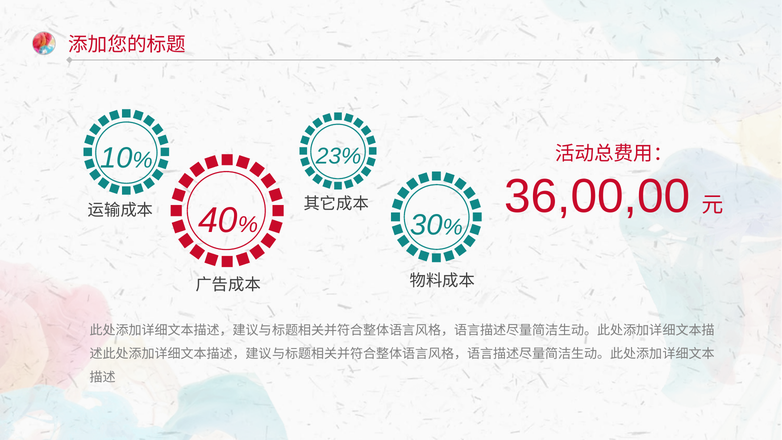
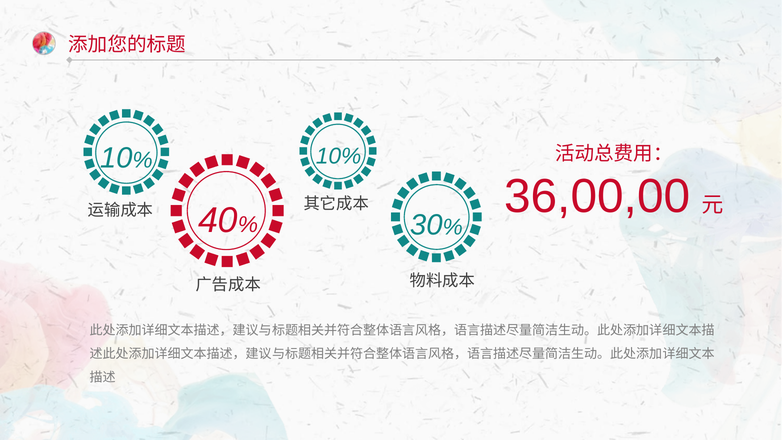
23%: 23% -> 10%
